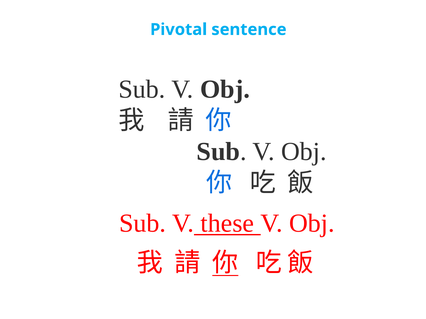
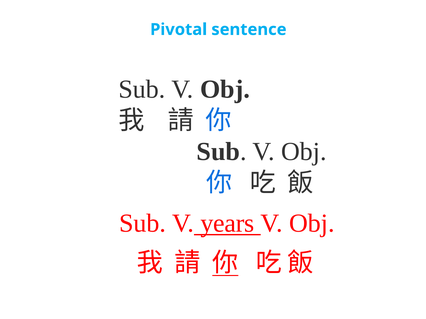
these: these -> years
